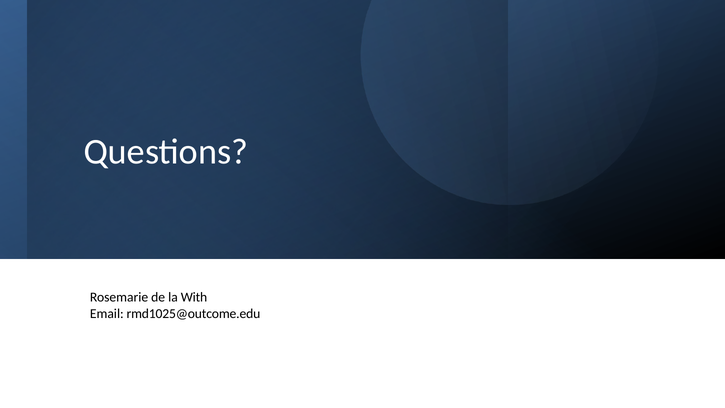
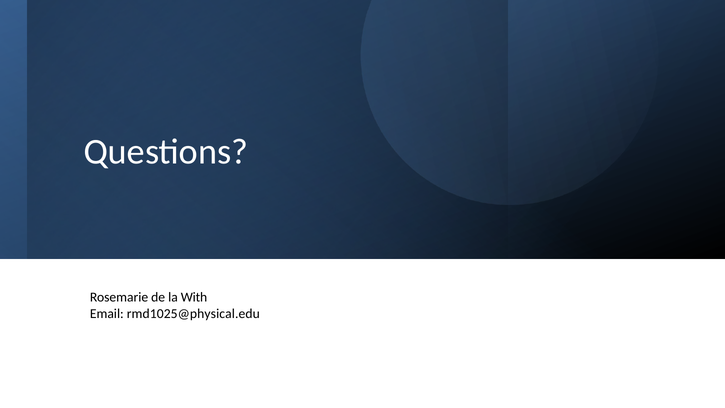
rmd1025@outcome.edu: rmd1025@outcome.edu -> rmd1025@physical.edu
